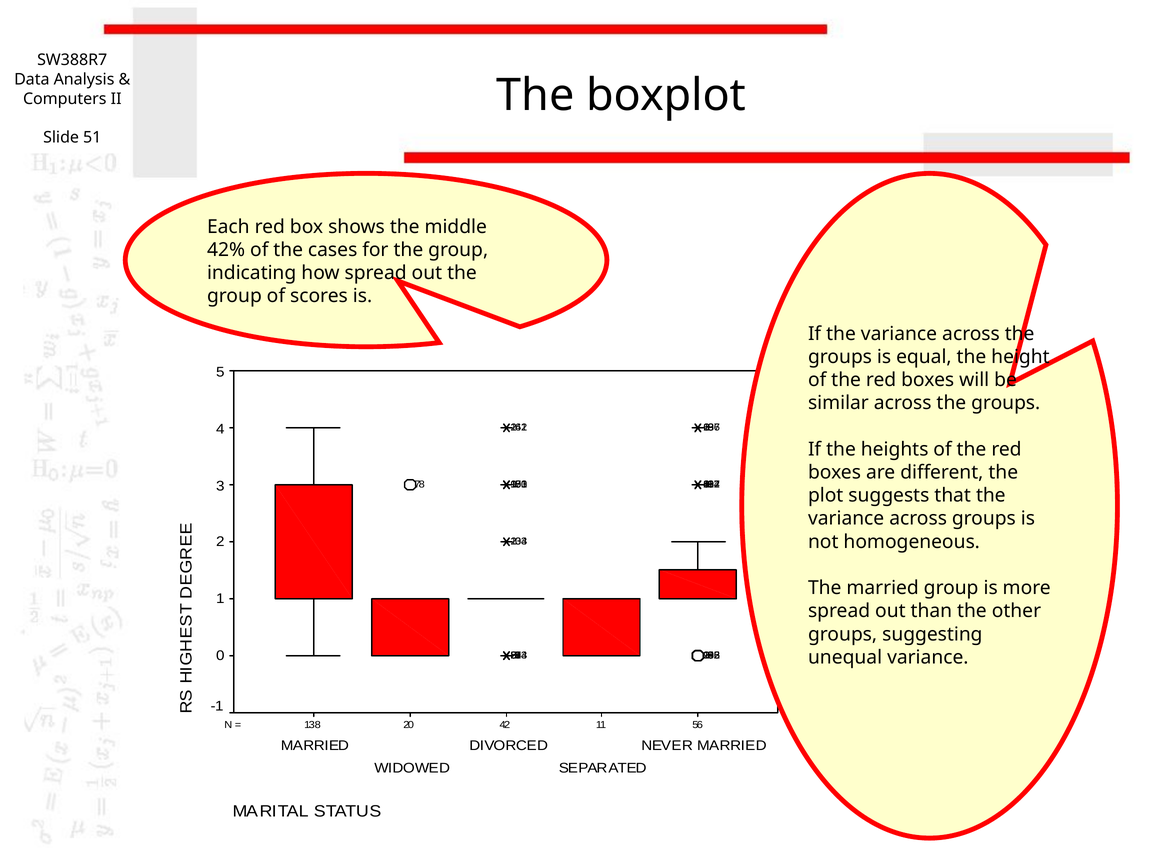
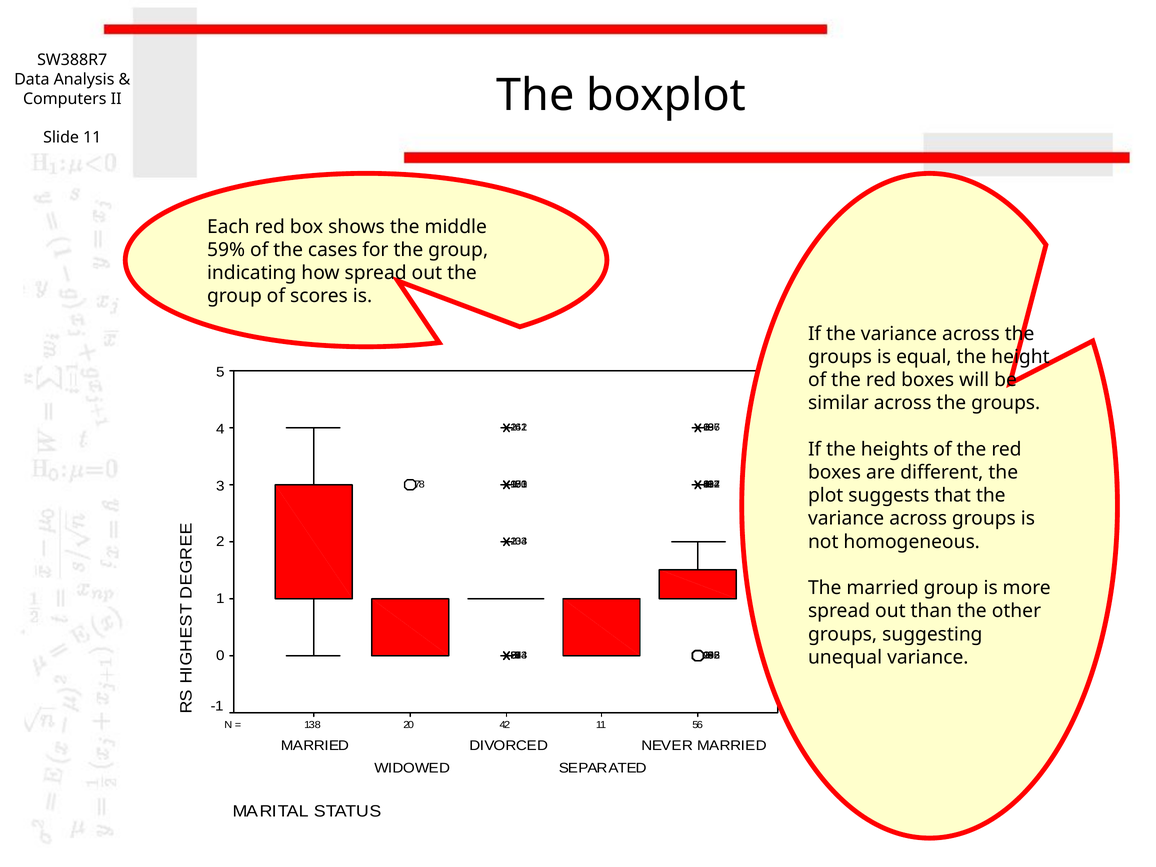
Slide 51: 51 -> 11
42%: 42% -> 59%
